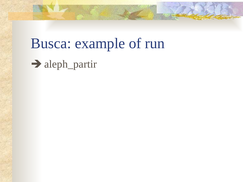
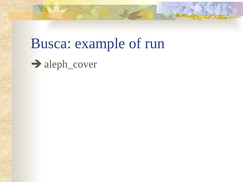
aleph_partir: aleph_partir -> aleph_cover
